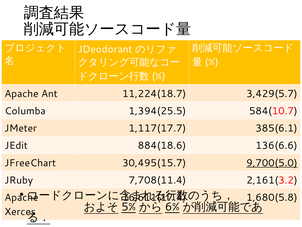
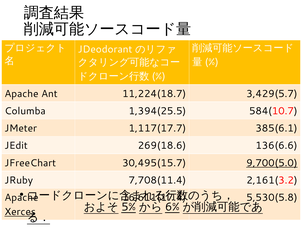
884(18.6: 884(18.6 -> 269(18.6
1,680(5.8: 1,680(5.8 -> 5,530(5.8
Xerces underline: none -> present
